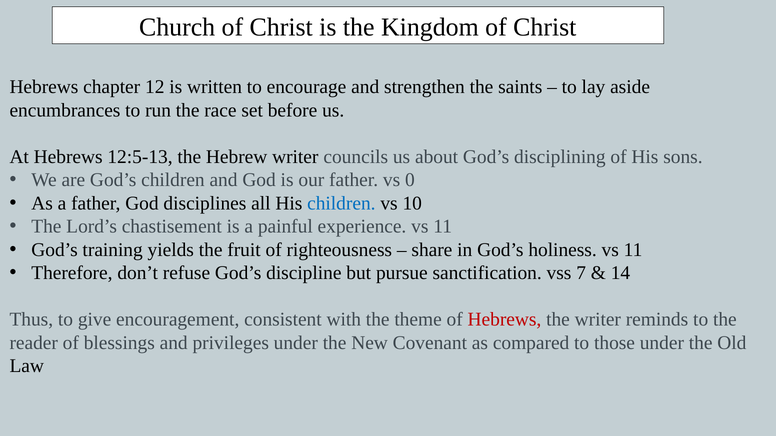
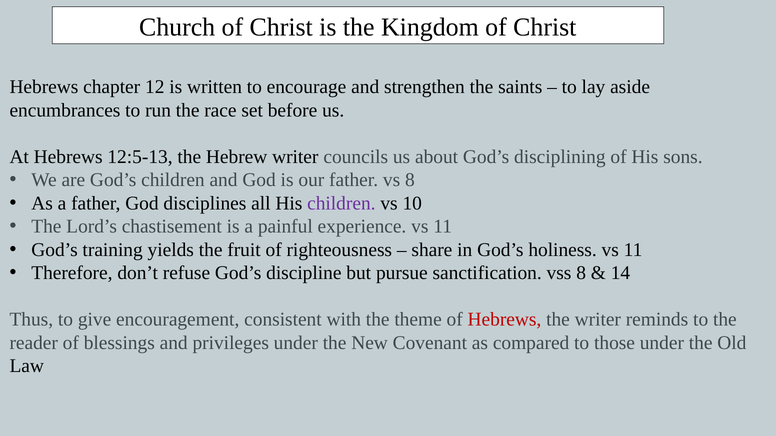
vs 0: 0 -> 8
children at (341, 203) colour: blue -> purple
vss 7: 7 -> 8
